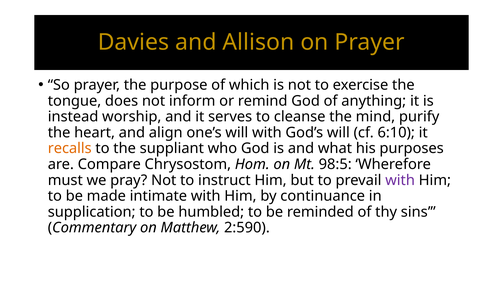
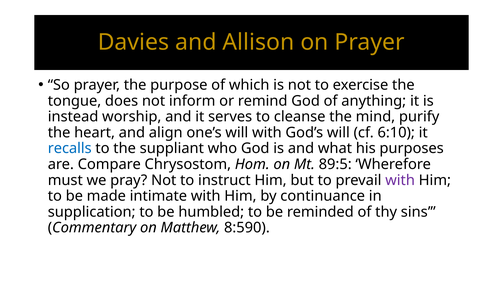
recalls colour: orange -> blue
98:5: 98:5 -> 89:5
2:590: 2:590 -> 8:590
